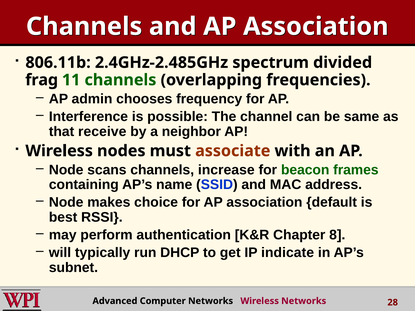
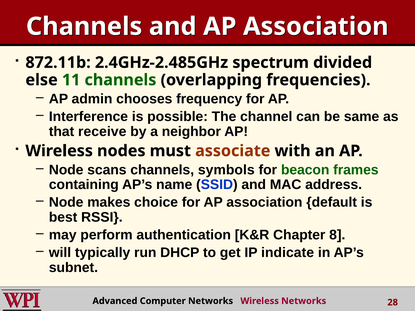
806.11b: 806.11b -> 872.11b
frag: frag -> else
increase: increase -> symbols
